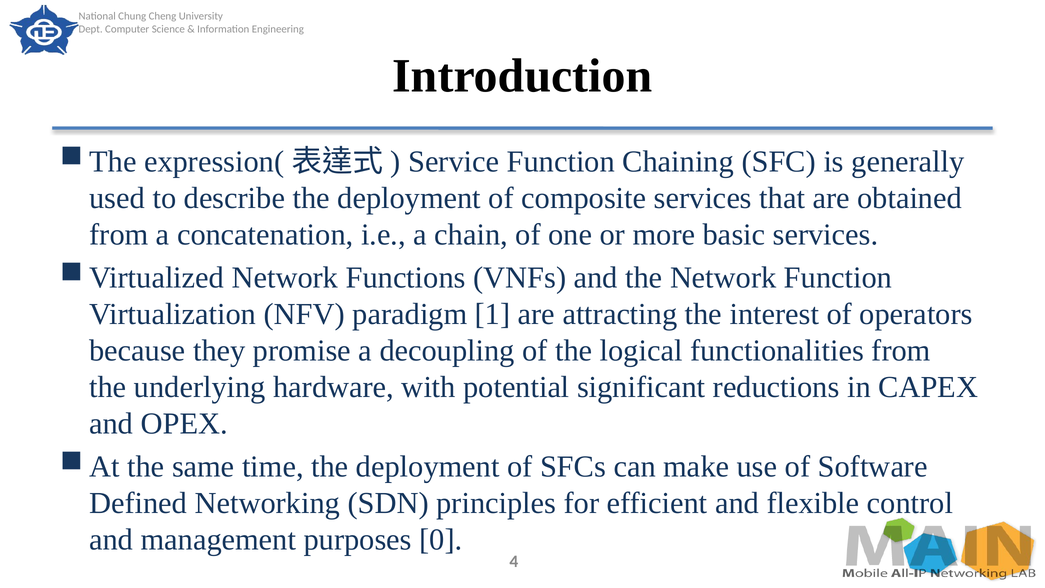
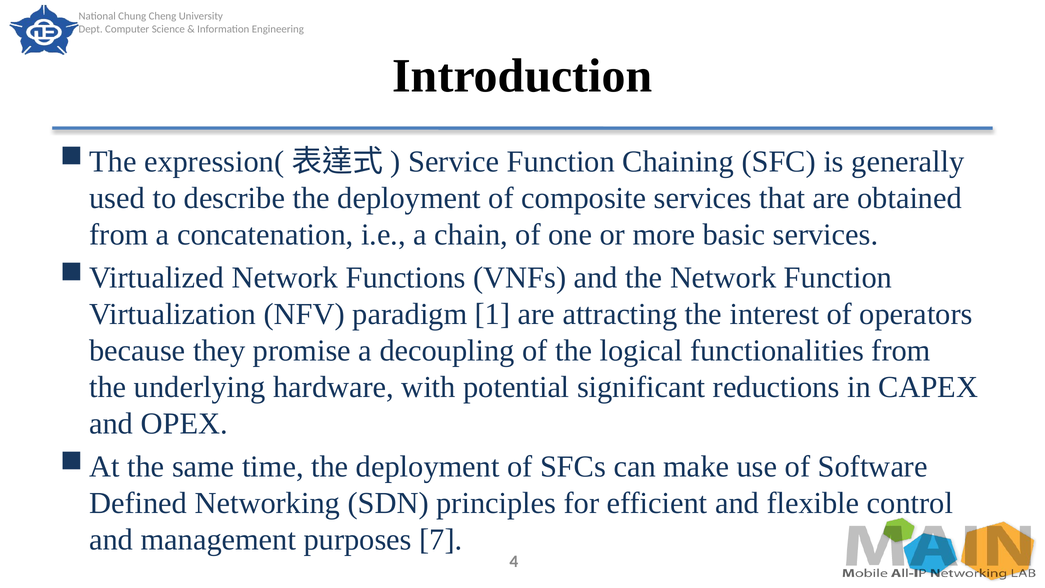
0: 0 -> 7
